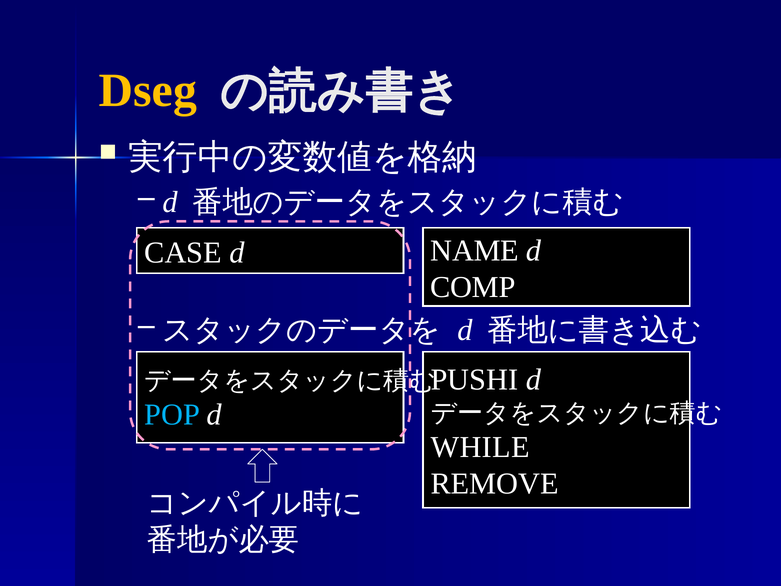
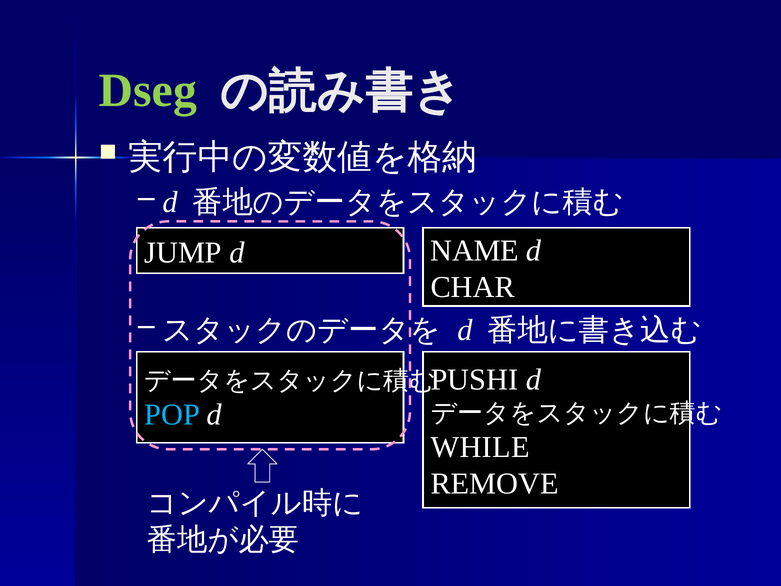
Dseg colour: yellow -> light green
CASE: CASE -> JUMP
COMP: COMP -> CHAR
